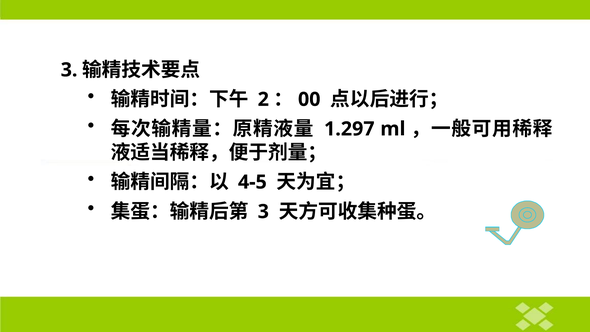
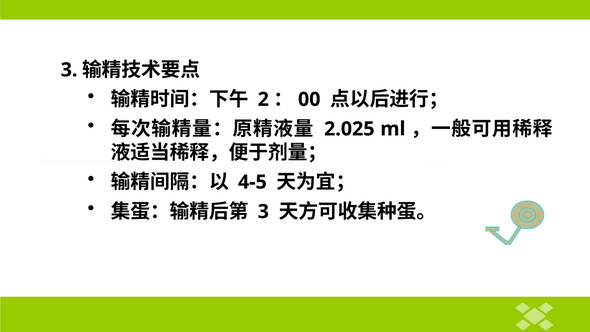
1.297: 1.297 -> 2.025
